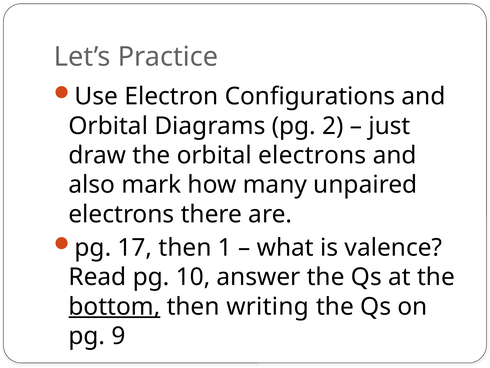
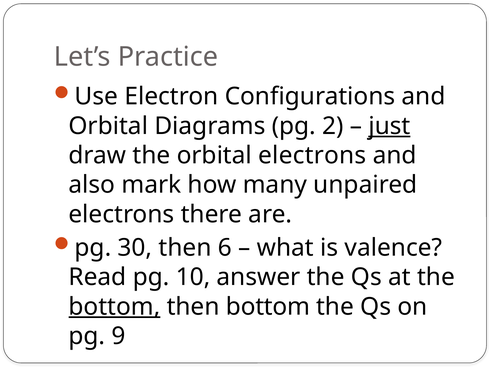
just underline: none -> present
17: 17 -> 30
1: 1 -> 6
then writing: writing -> bottom
